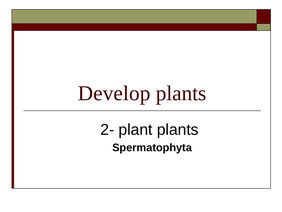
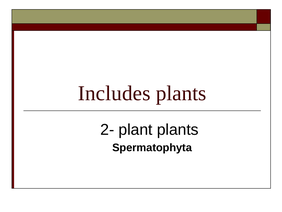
Develop: Develop -> Includes
